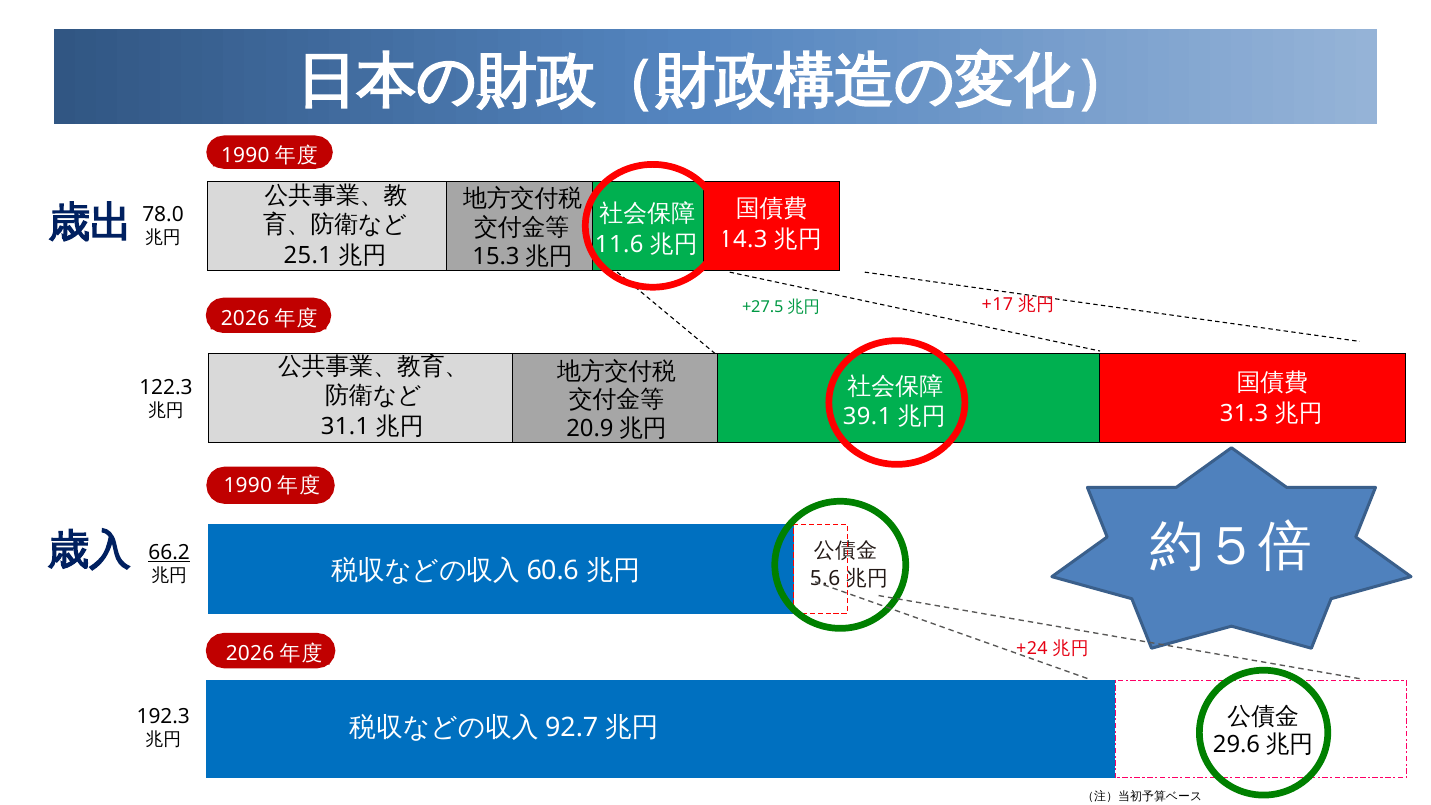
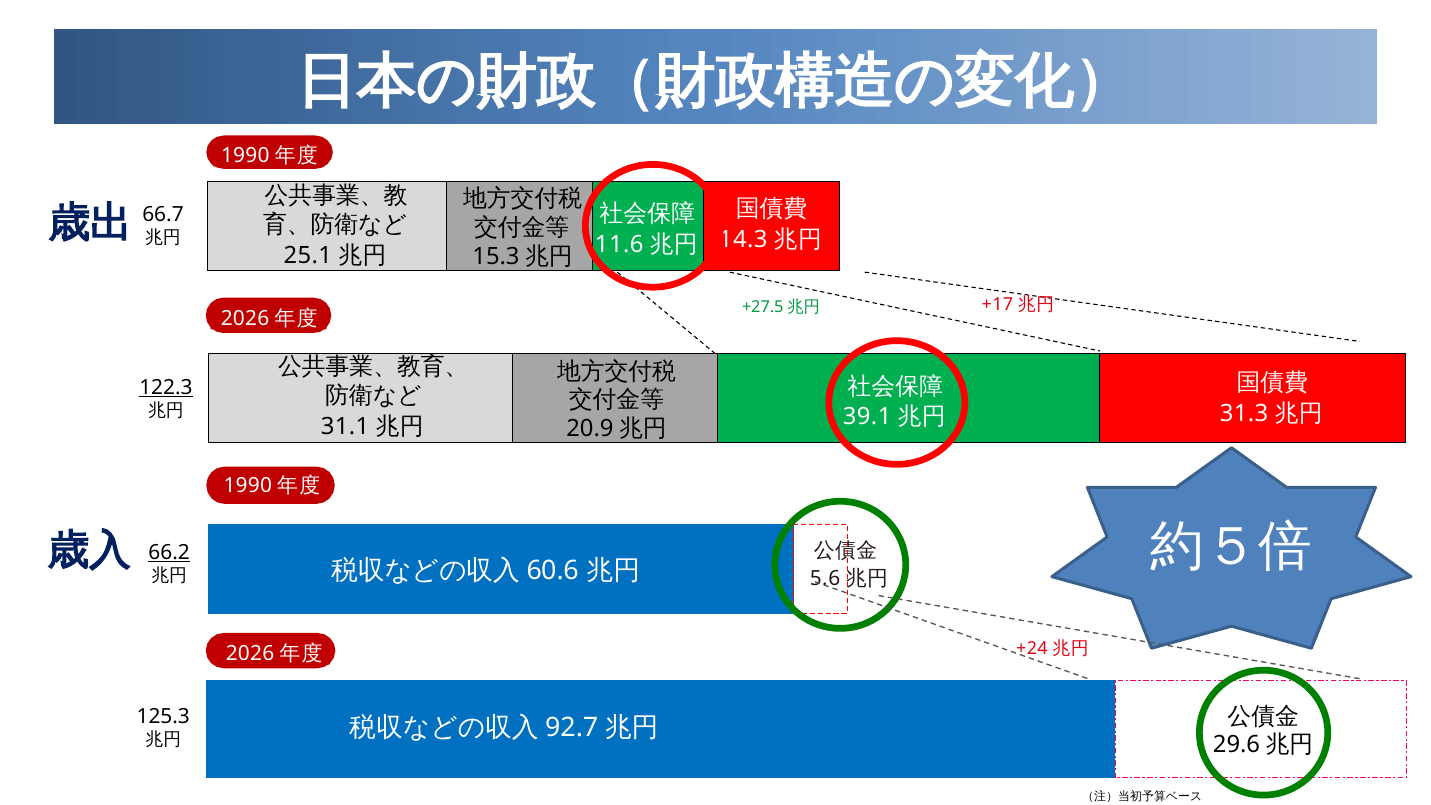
78.0: 78.0 -> 66.7
122.3 underline: none -> present
192.3: 192.3 -> 125.3
